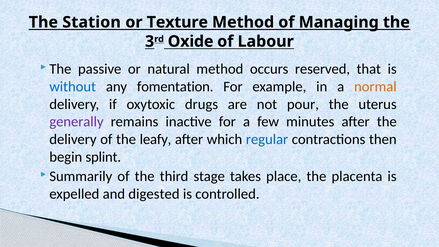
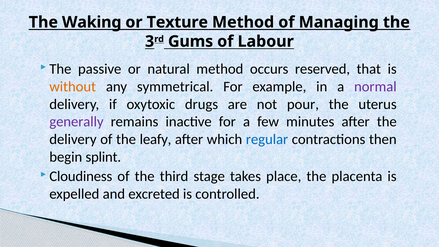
Station: Station -> Waking
Oxide: Oxide -> Gums
without colour: blue -> orange
fomentation: fomentation -> symmetrical
normal colour: orange -> purple
Summarily: Summarily -> Cloudiness
digested: digested -> excreted
